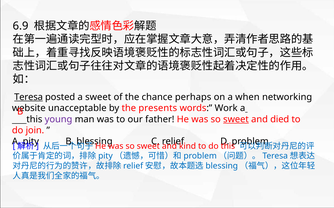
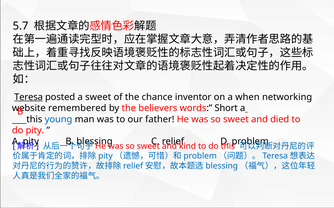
6.9: 6.9 -> 5.7
perhaps: perhaps -> inventor
unacceptable: unacceptable -> remembered
presents: presents -> believers
Work: Work -> Short
young colour: purple -> blue
sweet at (236, 120) underline: present -> none
do join: join -> pity
